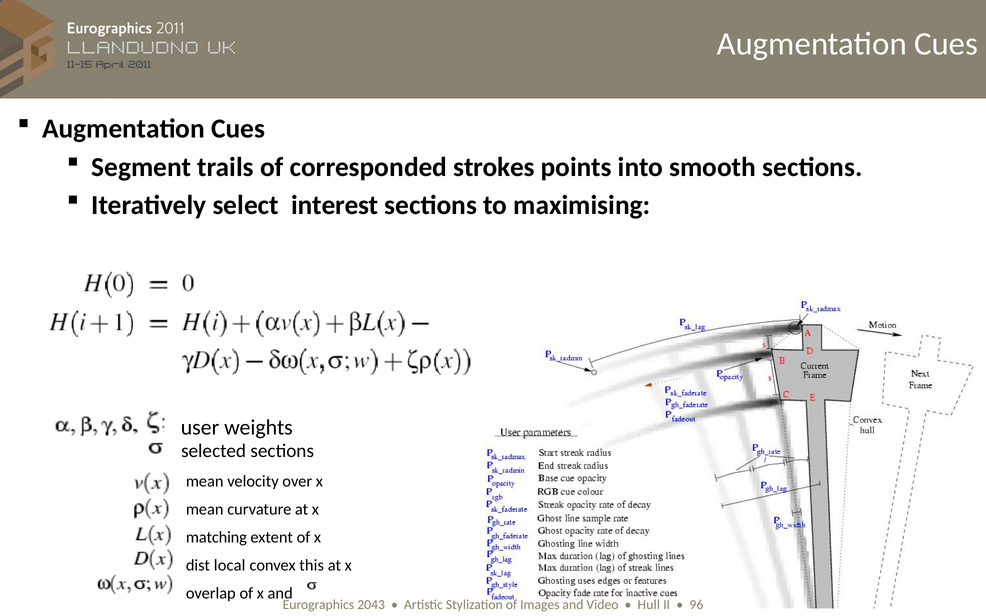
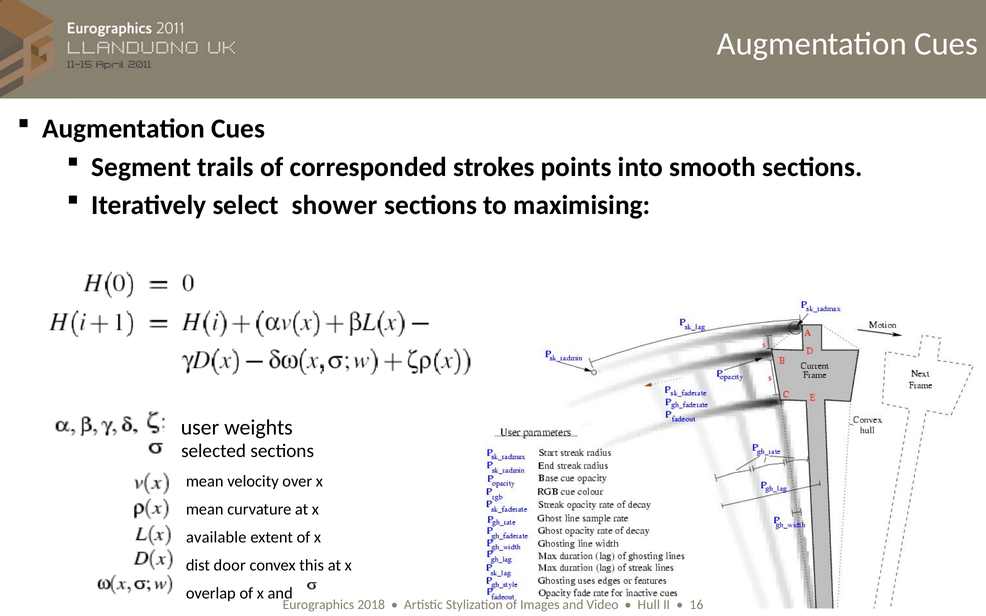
interest: interest -> shower
matching: matching -> available
local: local -> door
2043: 2043 -> 2018
96: 96 -> 16
